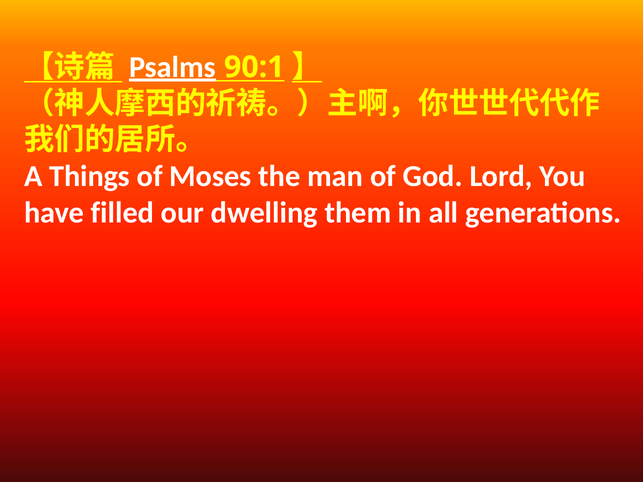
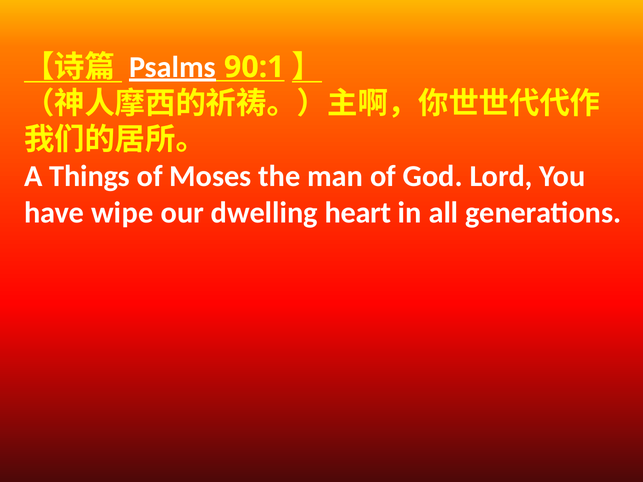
filled: filled -> wipe
them: them -> heart
